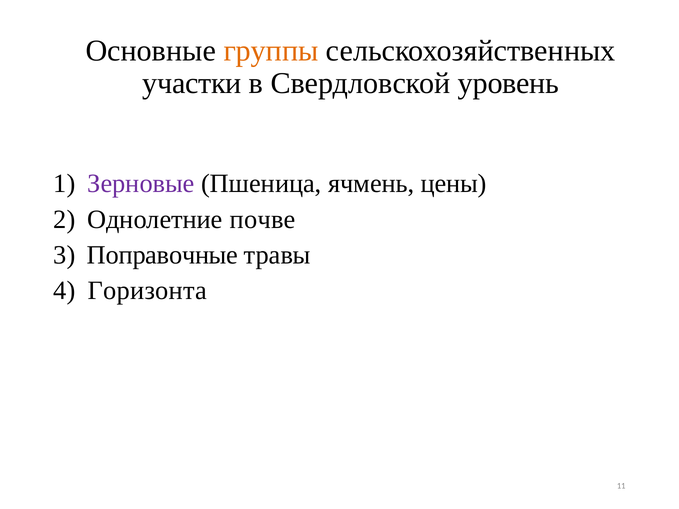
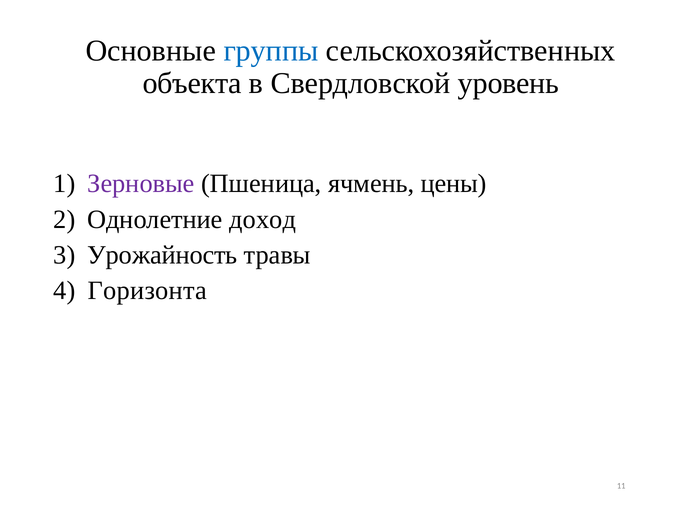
группы colour: orange -> blue
участки: участки -> объекта
почве: почве -> доход
Поправочные: Поправочные -> Урожайность
